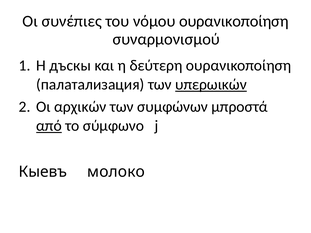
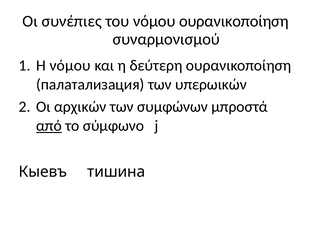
Η дъскы: дъскы -> νόμου
υπερωικών underline: present -> none
молоко: молоко -> тишина
